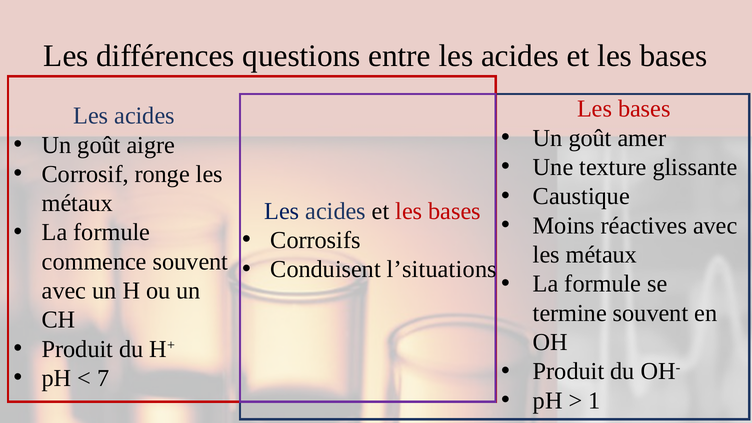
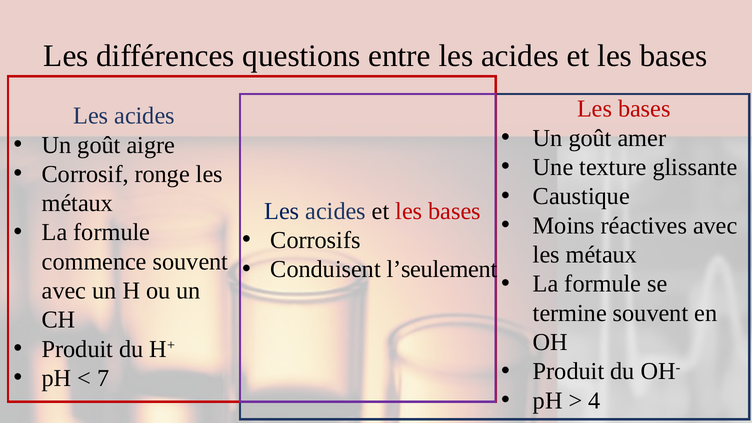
l’situations: l’situations -> l’seulement
1: 1 -> 4
